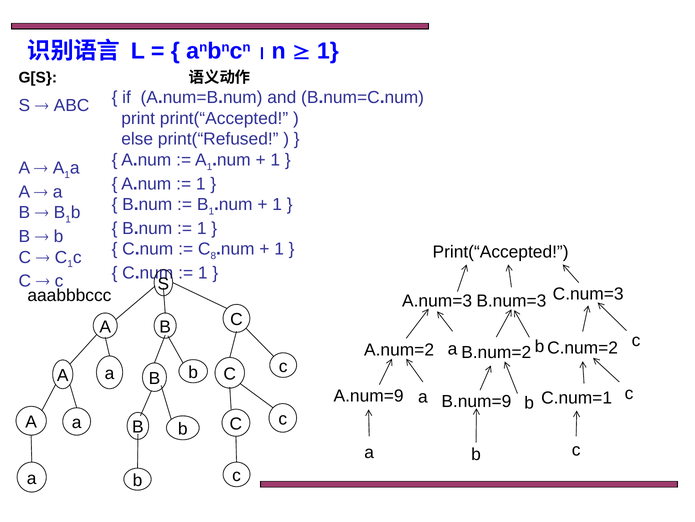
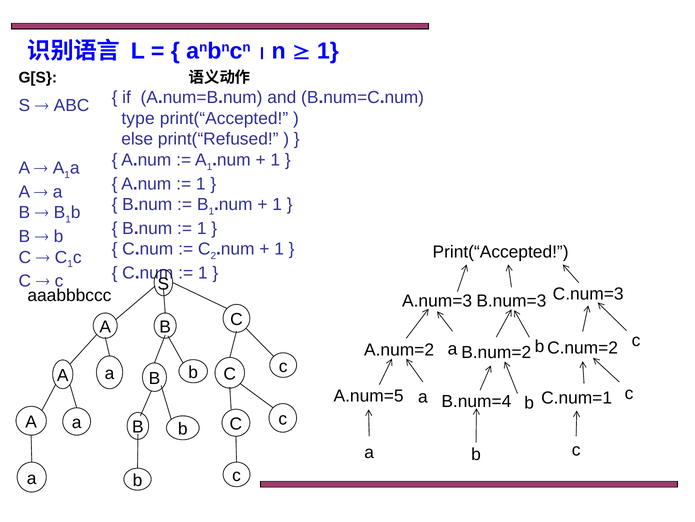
print: print -> type
8: 8 -> 2
A.num=9: A.num=9 -> A.num=5
B.num=9: B.num=9 -> B.num=4
